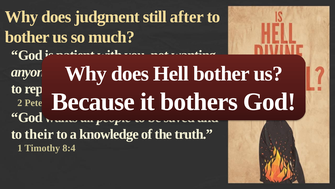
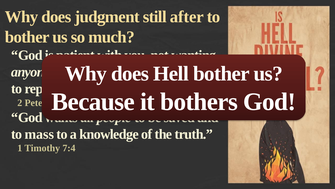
their: their -> mass
8:4: 8:4 -> 7:4
